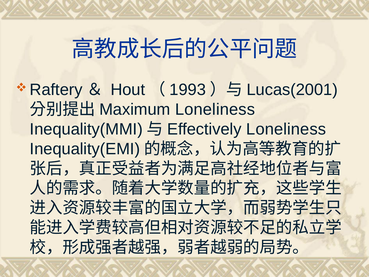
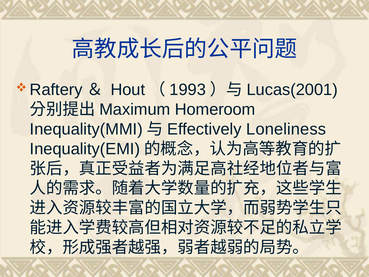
Loneliness at (215, 109): Loneliness -> Homeroom
